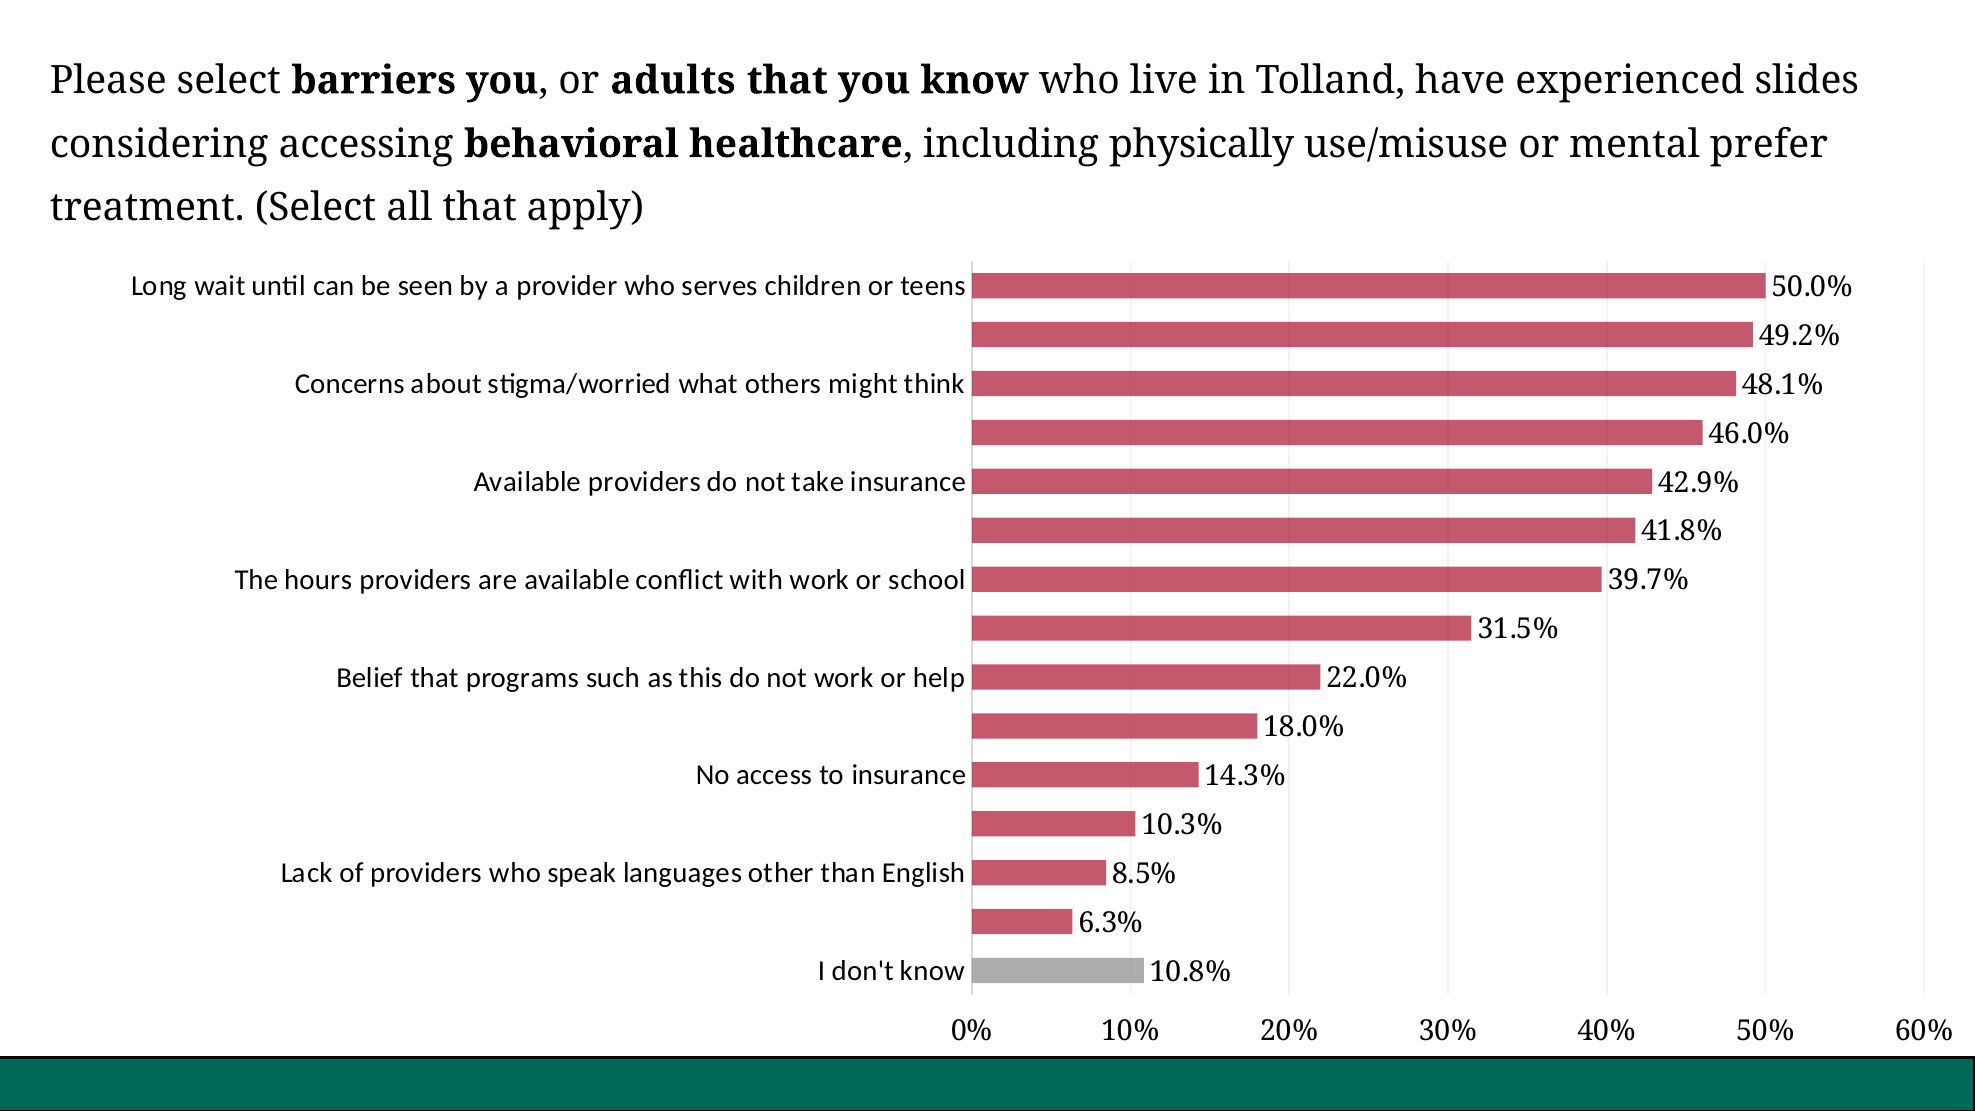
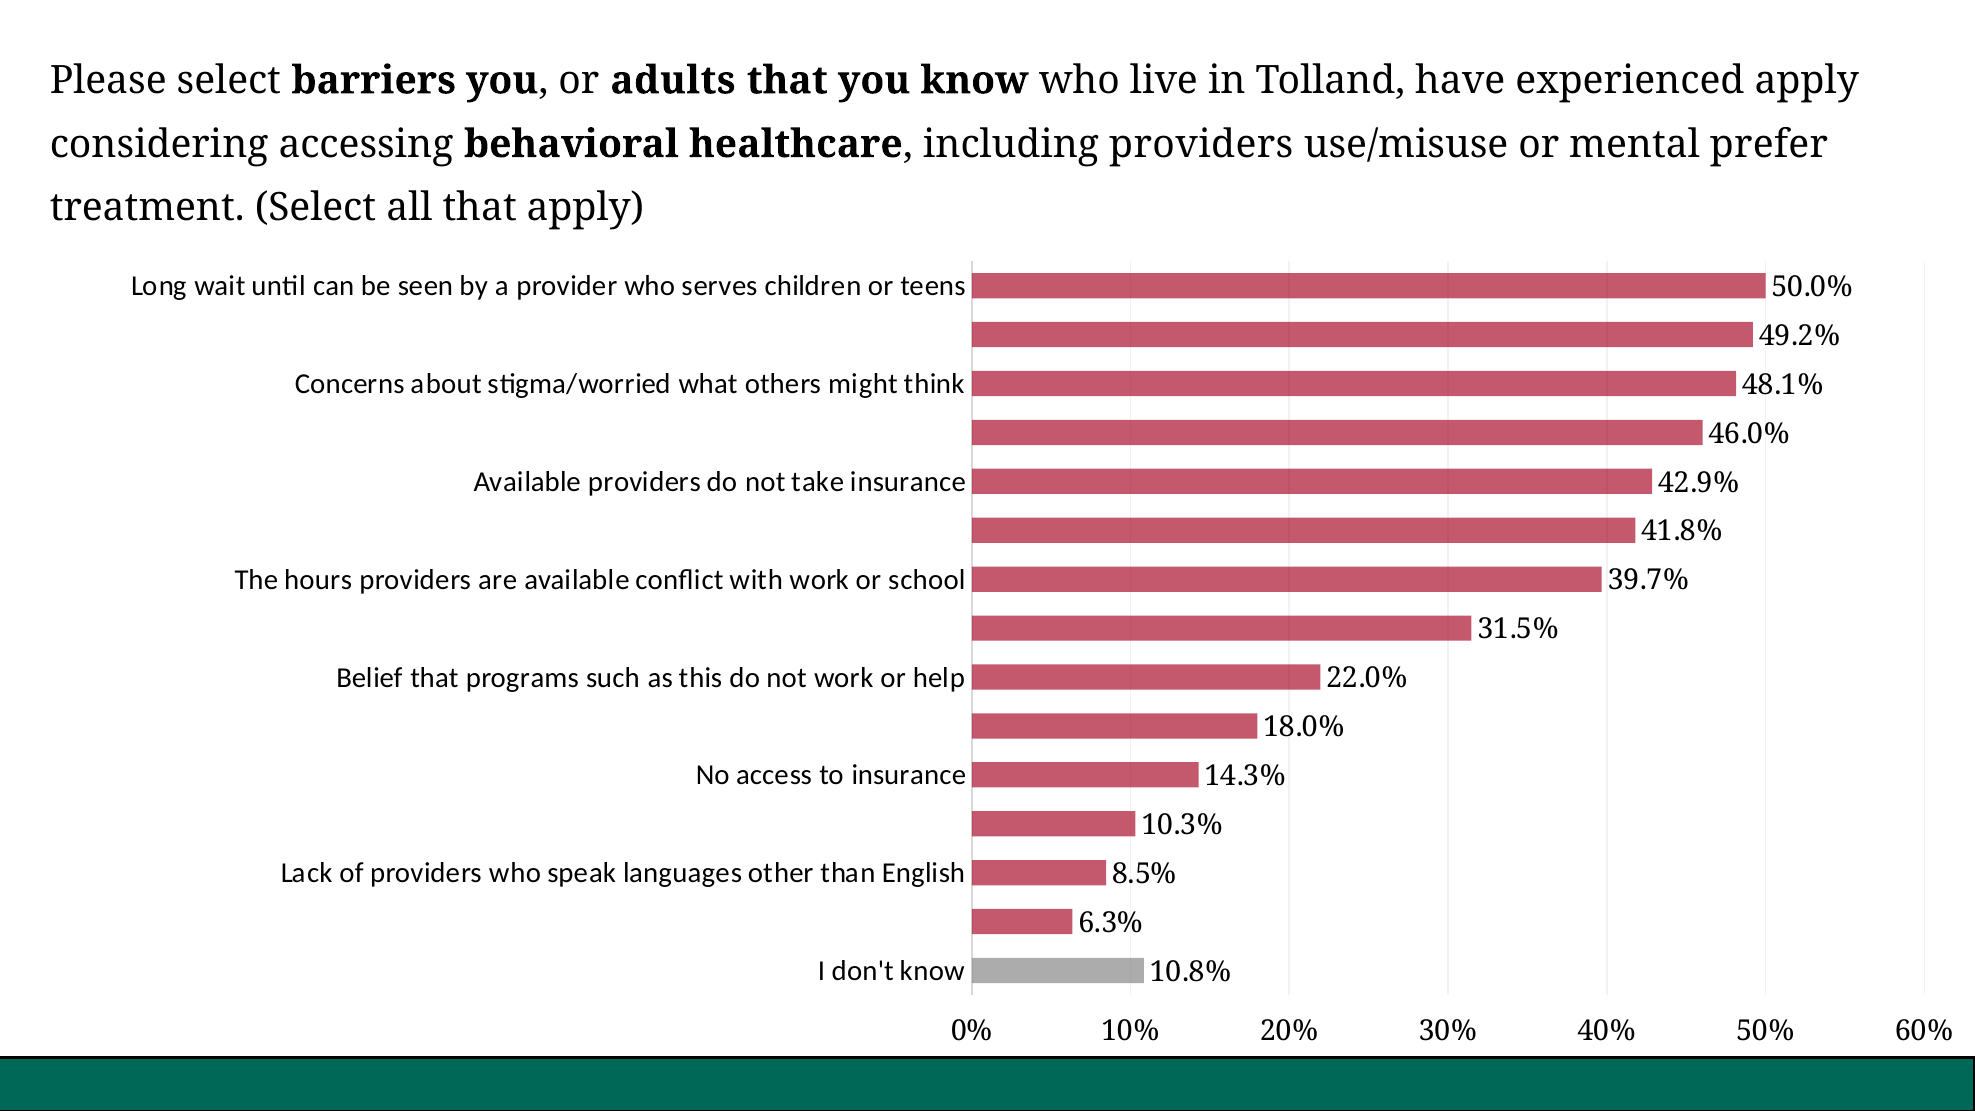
experienced slides: slides -> apply
including physically: physically -> providers
